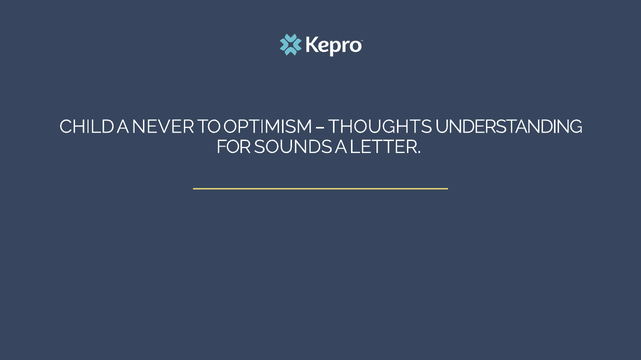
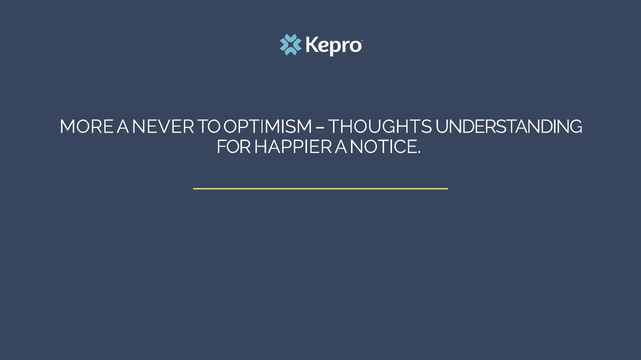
CHILD: CHILD -> MORE
SOUNDS: SOUNDS -> HAPPIER
LETTER: LETTER -> NOTICE
